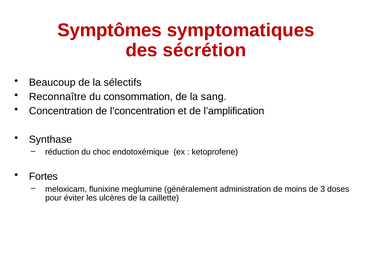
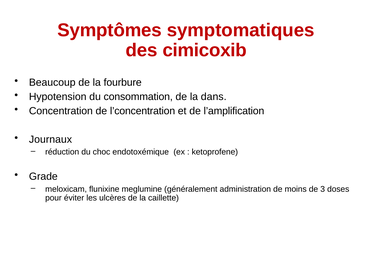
sécrétion: sécrétion -> cimicoxib
sélectifs: sélectifs -> fourbure
Reconnaître: Reconnaître -> Hypotension
sang: sang -> dans
Synthase: Synthase -> Journaux
Fortes: Fortes -> Grade
